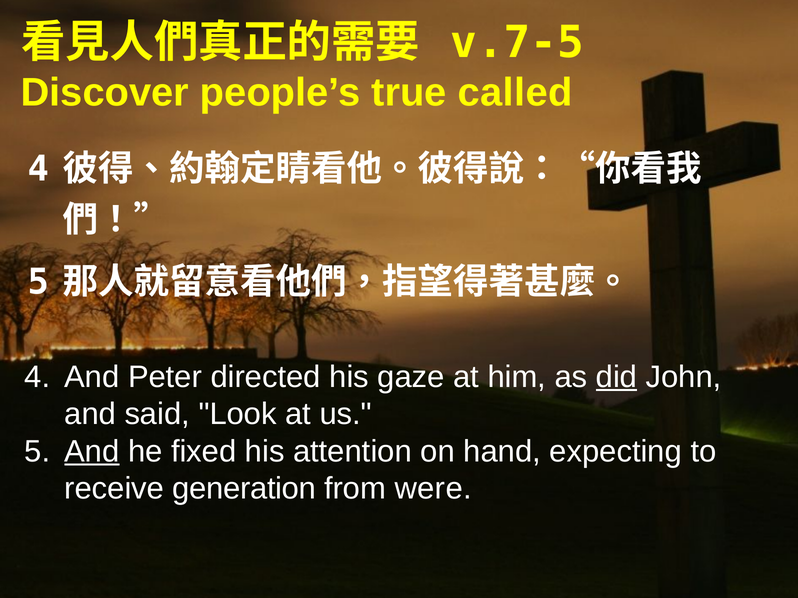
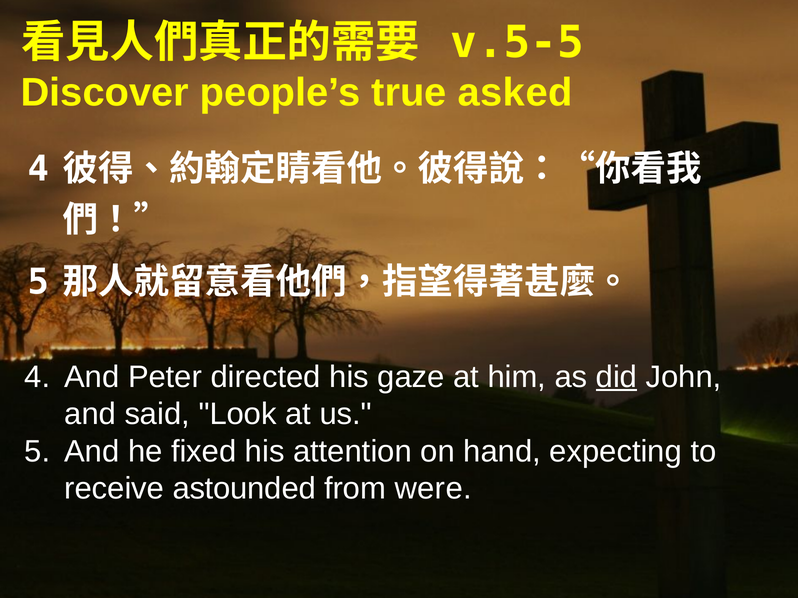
v.7-5: v.7-5 -> v.5-5
called: called -> asked
And at (92, 452) underline: present -> none
generation: generation -> astounded
